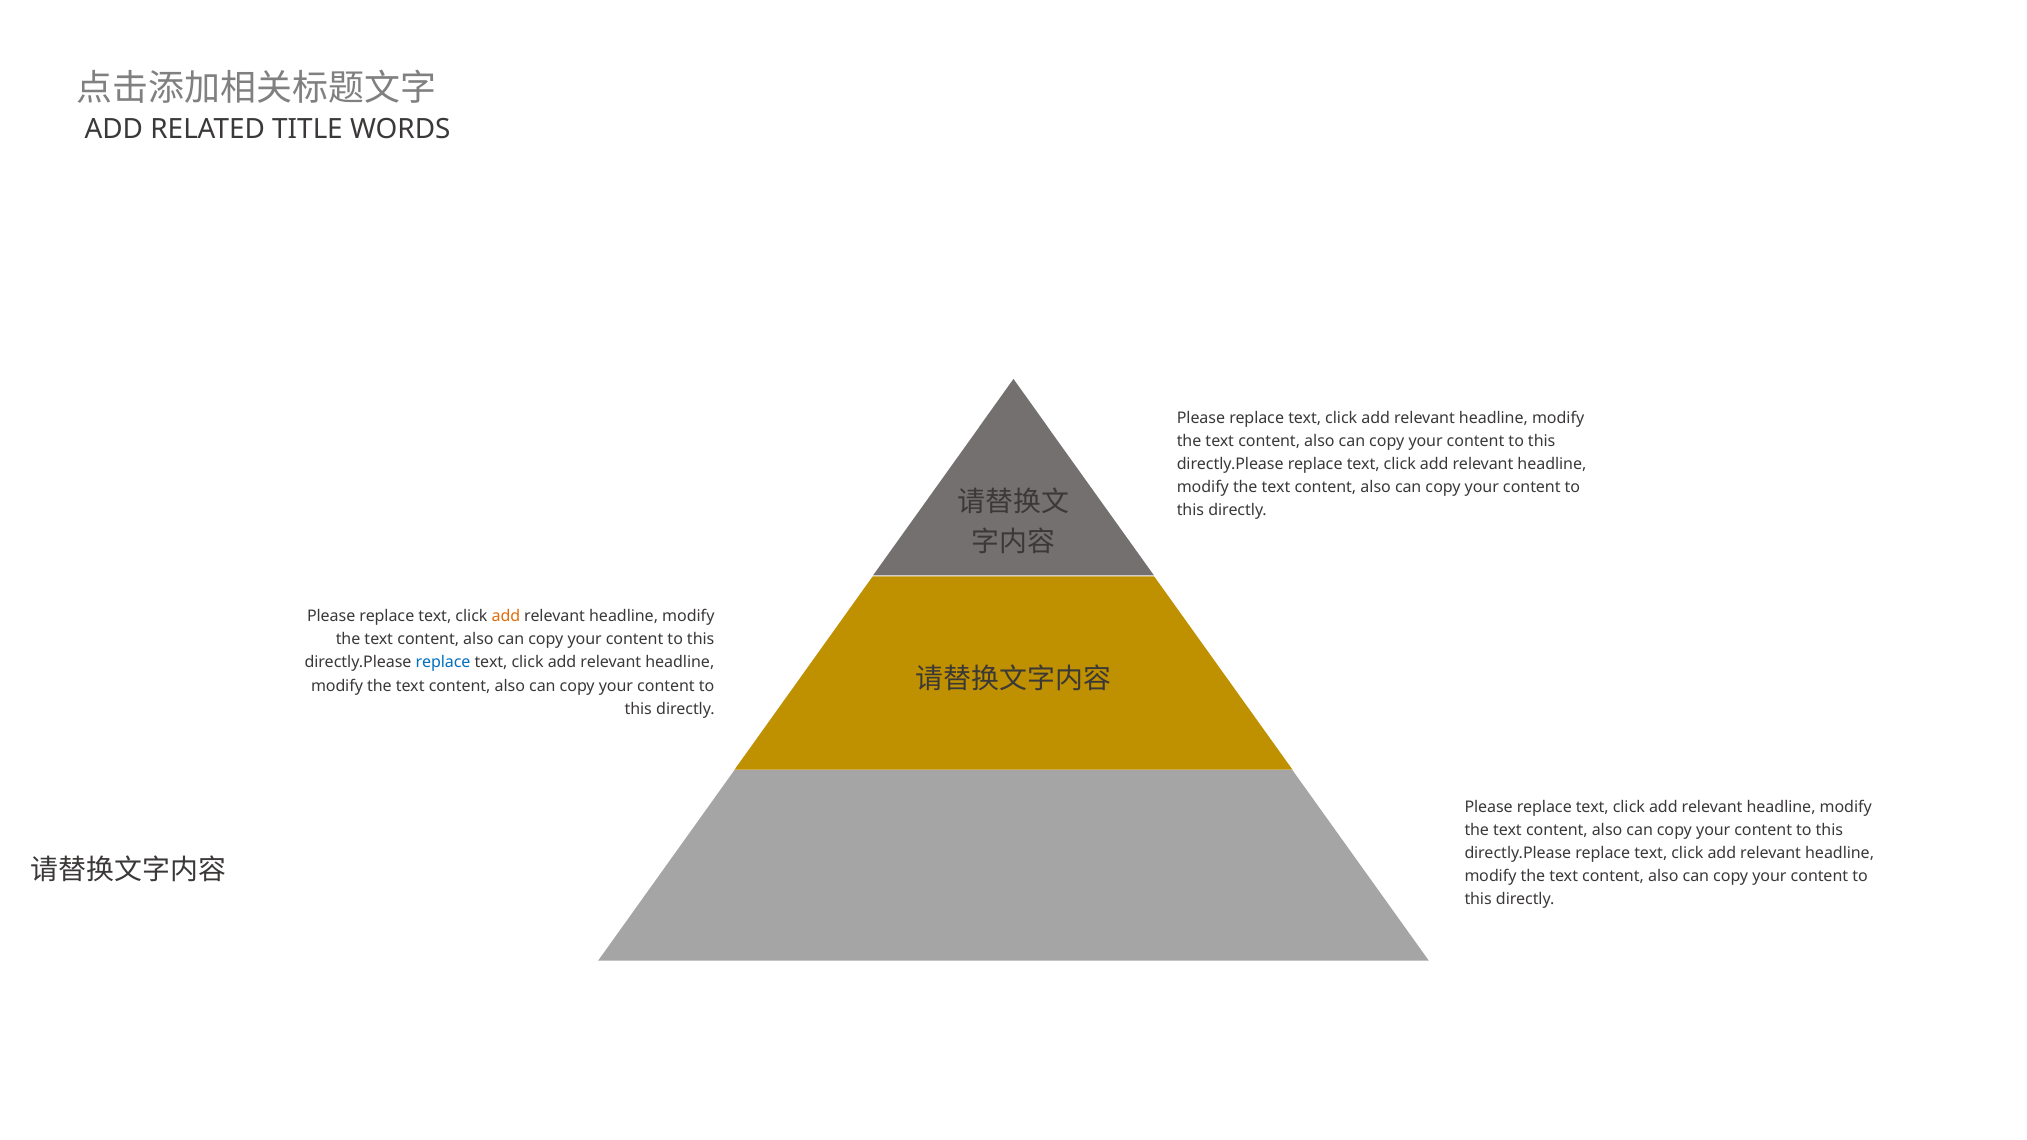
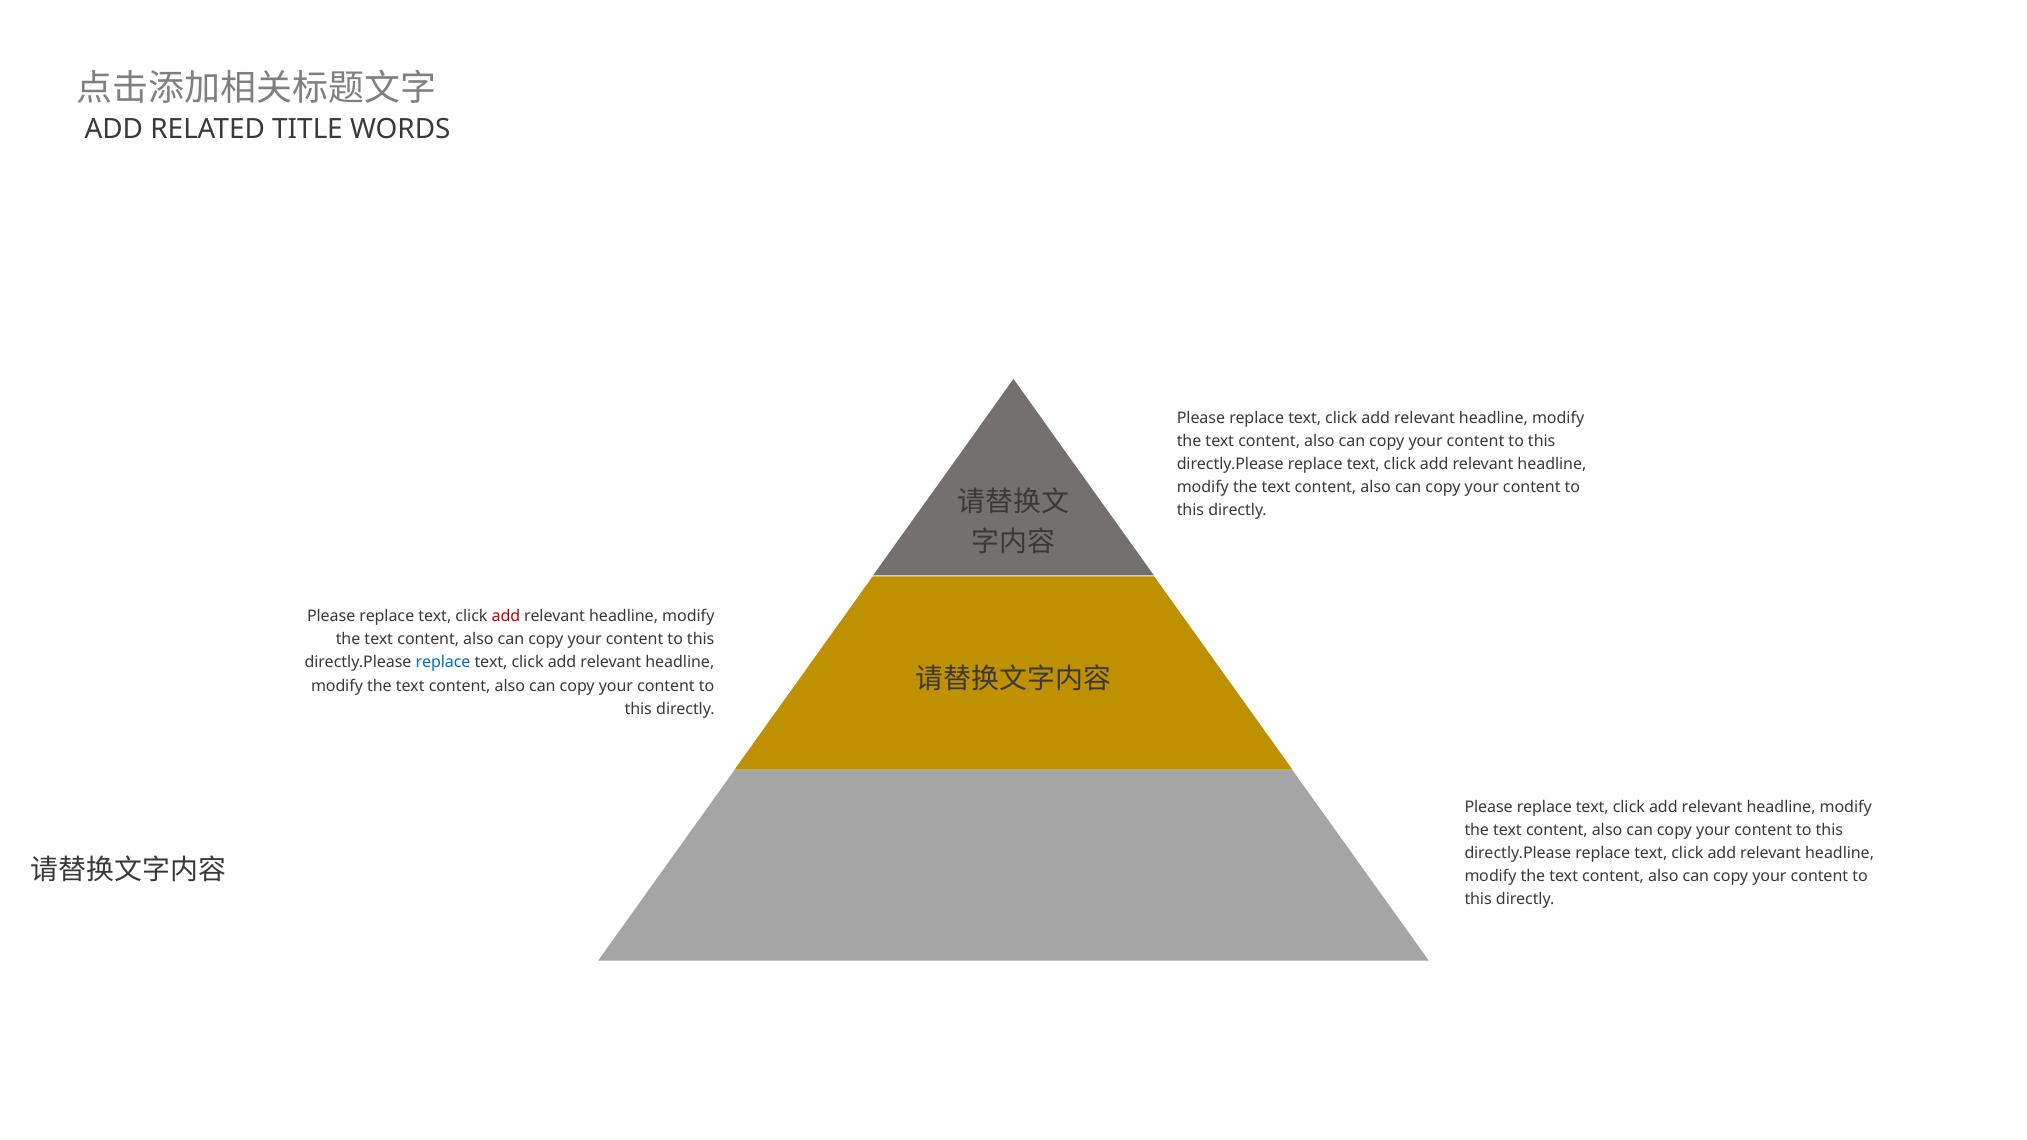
add at (506, 617) colour: orange -> red
